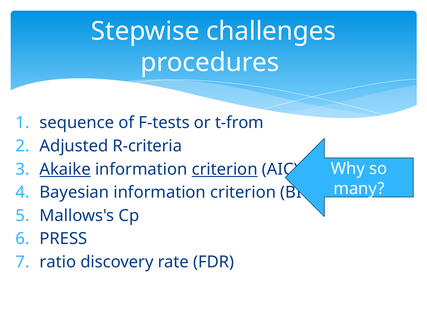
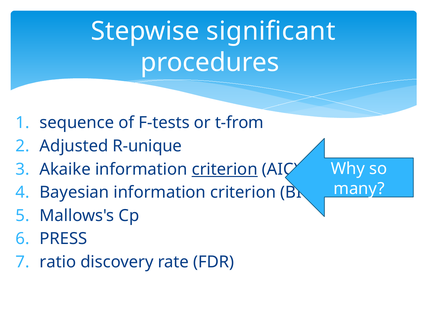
challenges: challenges -> significant
R-criteria: R-criteria -> R-unique
Akaike underline: present -> none
